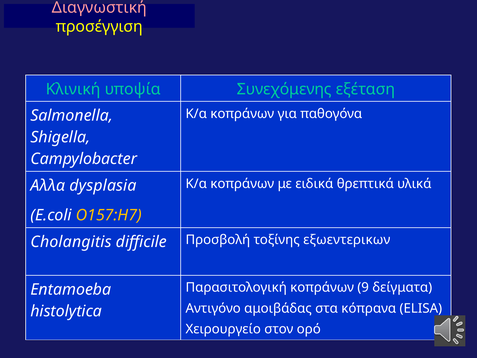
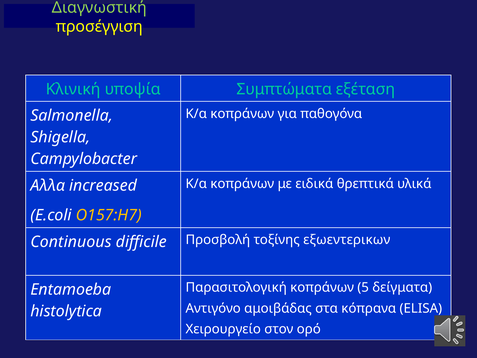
Διαγνωστική colour: pink -> light green
Συνεχόμενης: Συνεχόμενης -> Συμπτώματα
dysplasia: dysplasia -> increased
Cholangitis: Cholangitis -> Continuous
9: 9 -> 5
